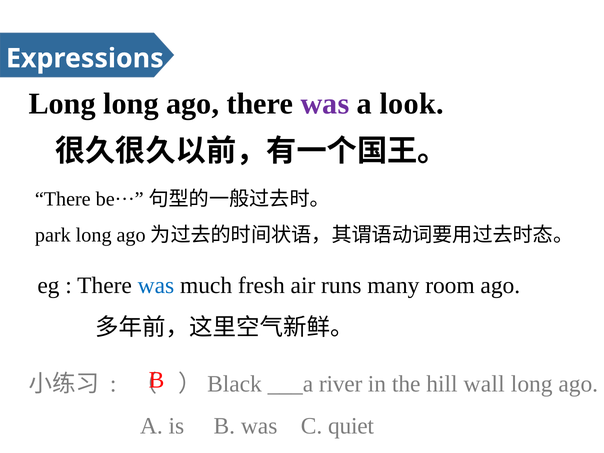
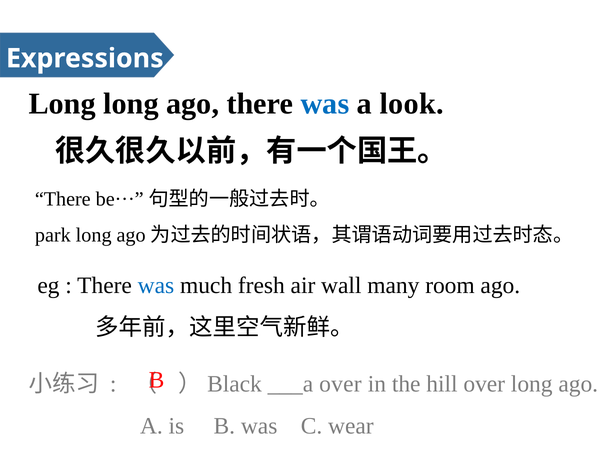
was at (325, 104) colour: purple -> blue
runs: runs -> wall
___a river: river -> over
hill wall: wall -> over
quiet: quiet -> wear
